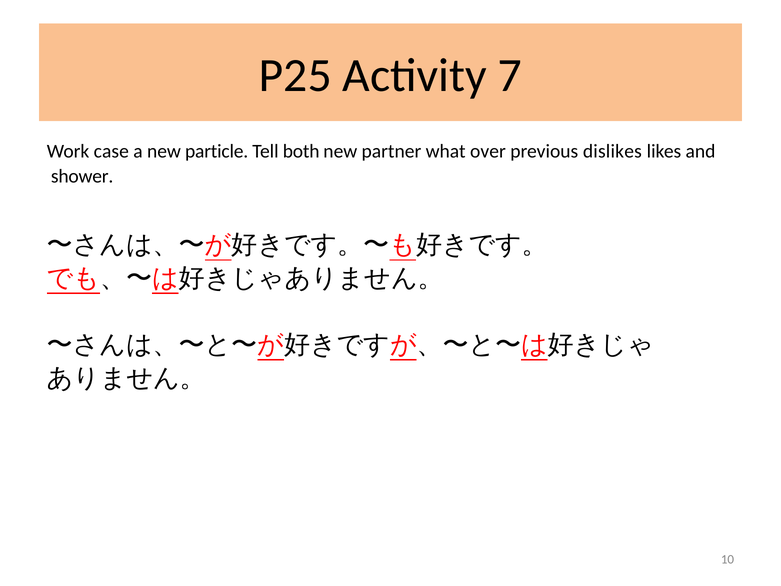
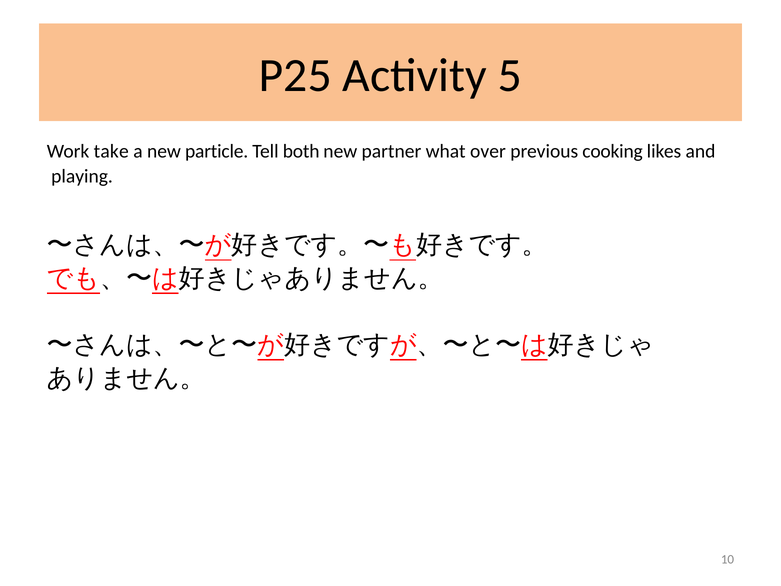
7: 7 -> 5
case: case -> take
dislikes: dislikes -> cooking
shower: shower -> playing
